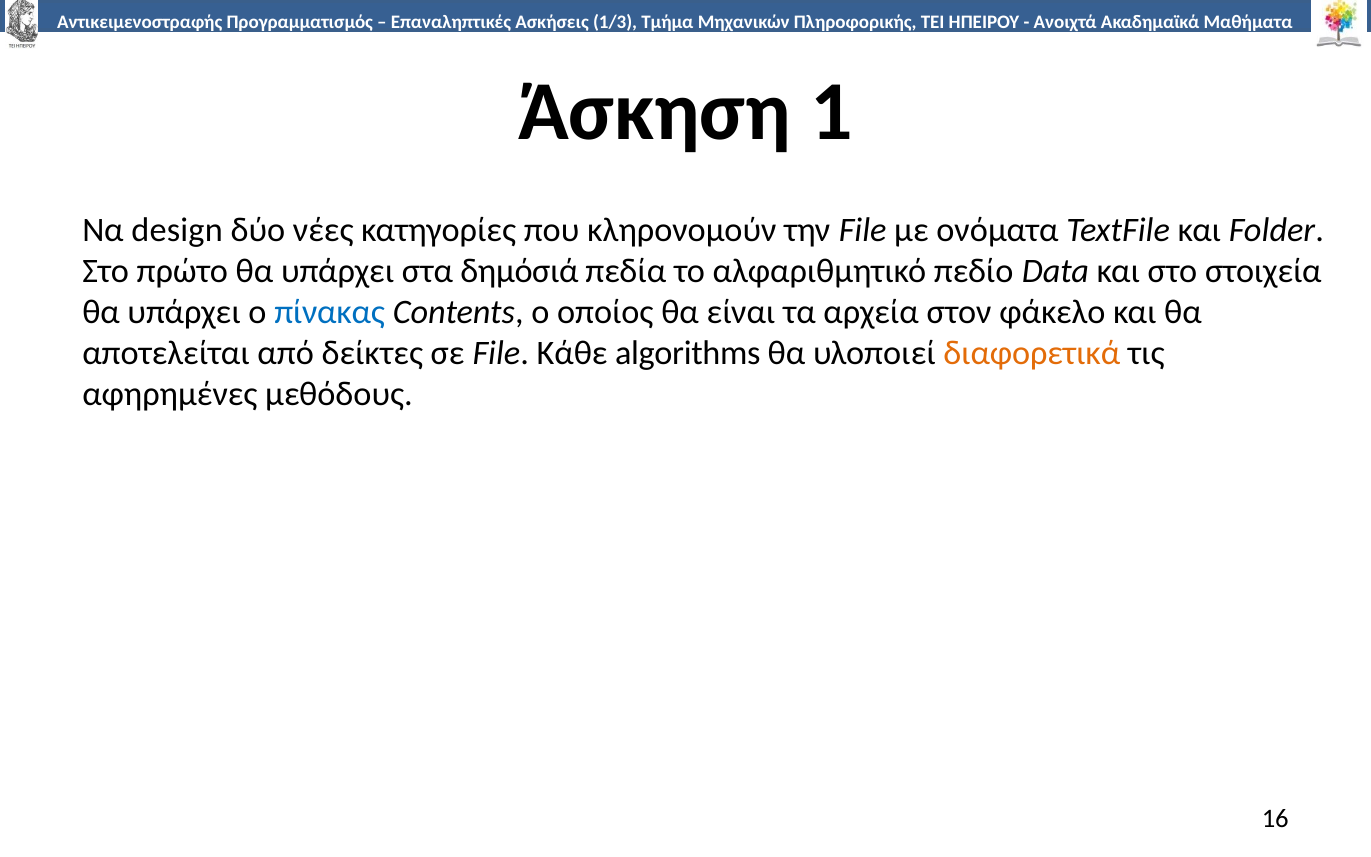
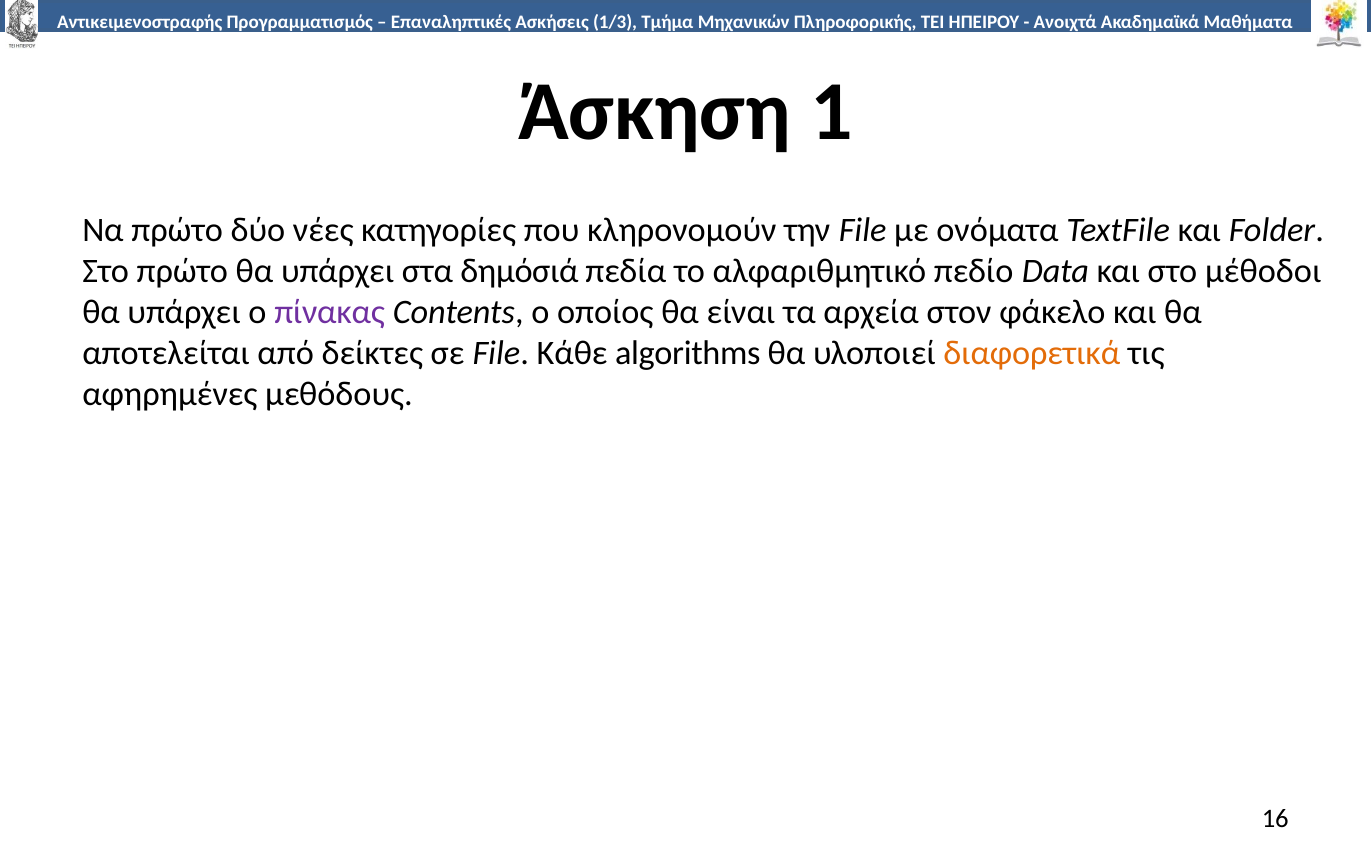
Να design: design -> πρώτο
στοιχεία: στοιχεία -> μέθοδοι
πίνακας colour: blue -> purple
